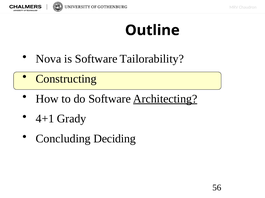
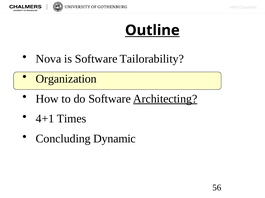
Outline underline: none -> present
Constructing: Constructing -> Organization
Grady: Grady -> Times
Deciding: Deciding -> Dynamic
